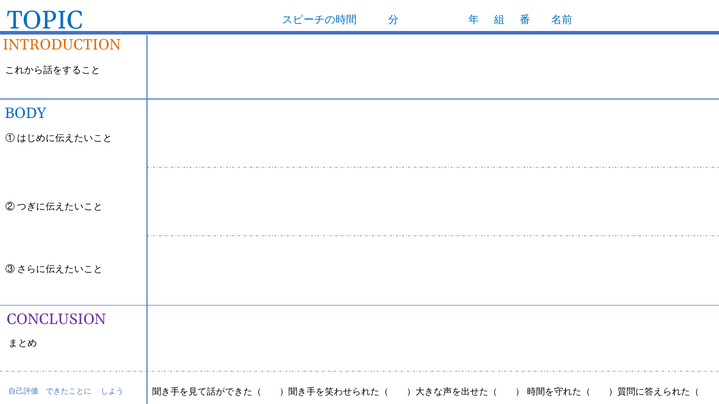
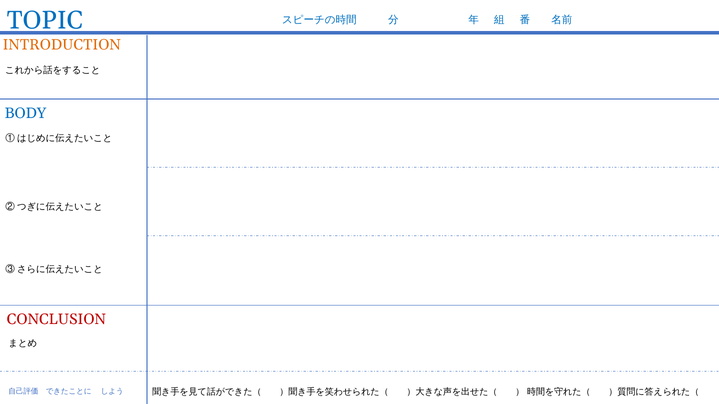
CONCLUSION colour: purple -> red
